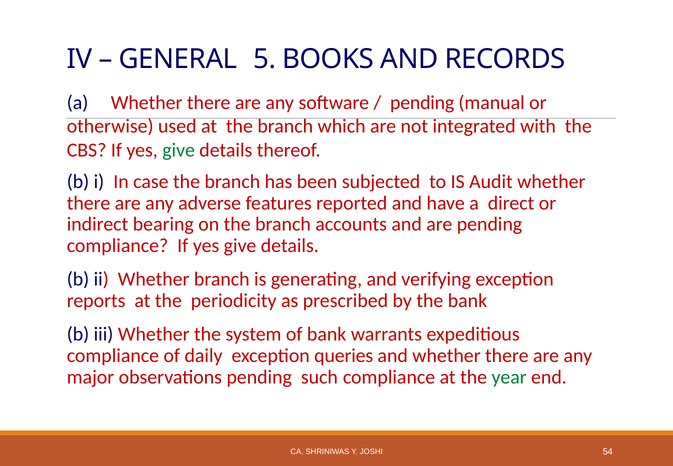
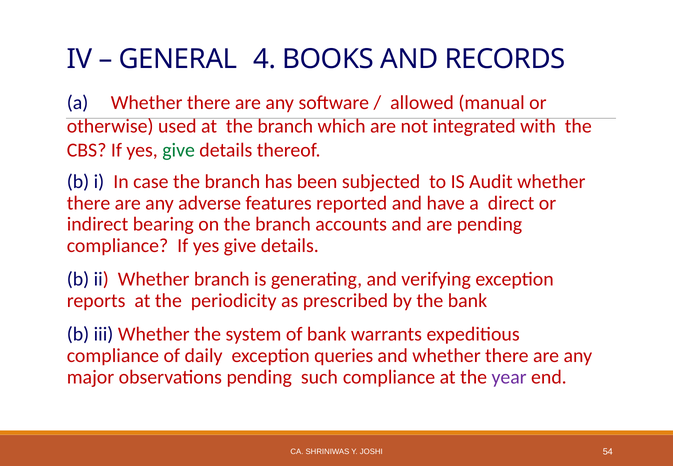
5: 5 -> 4
pending at (422, 102): pending -> allowed
year colour: green -> purple
